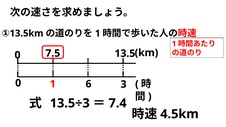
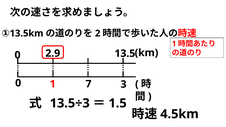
1 at (98, 33): 1 -> 2
7.5: 7.5 -> 2.9
6: 6 -> 7
7.4: 7.4 -> 1.5
